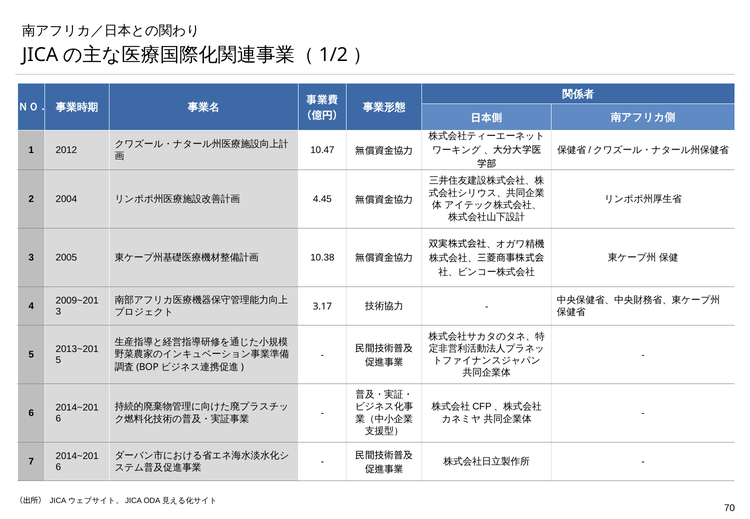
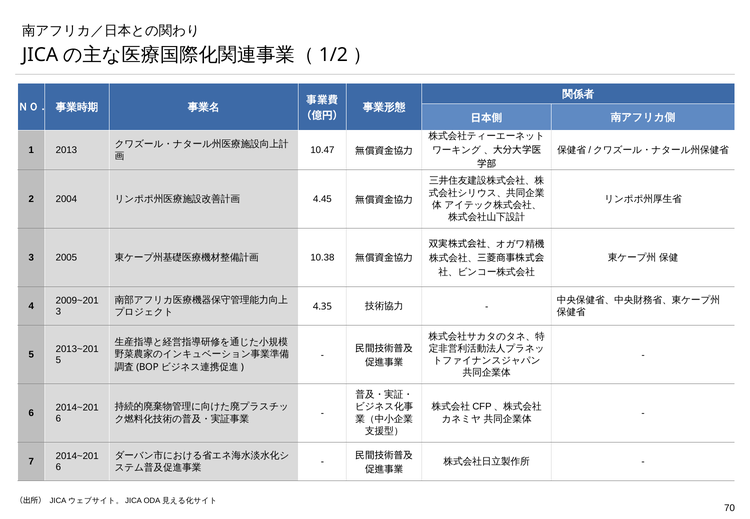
2012: 2012 -> 2013
3.17: 3.17 -> 4.35
